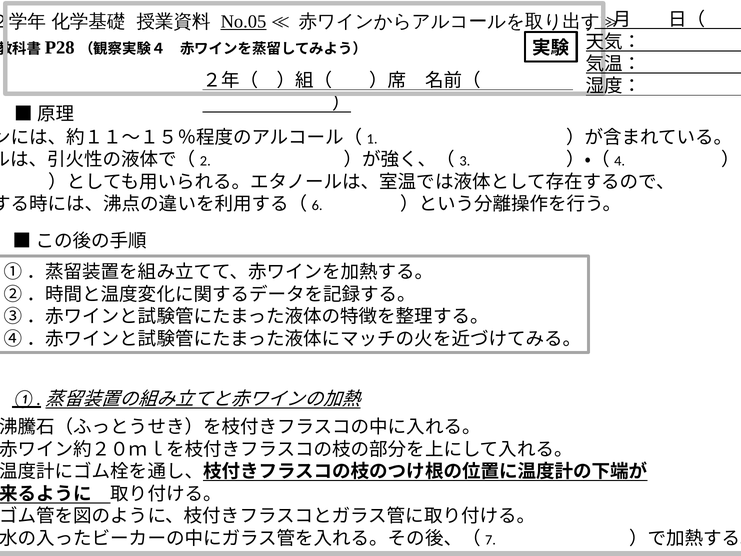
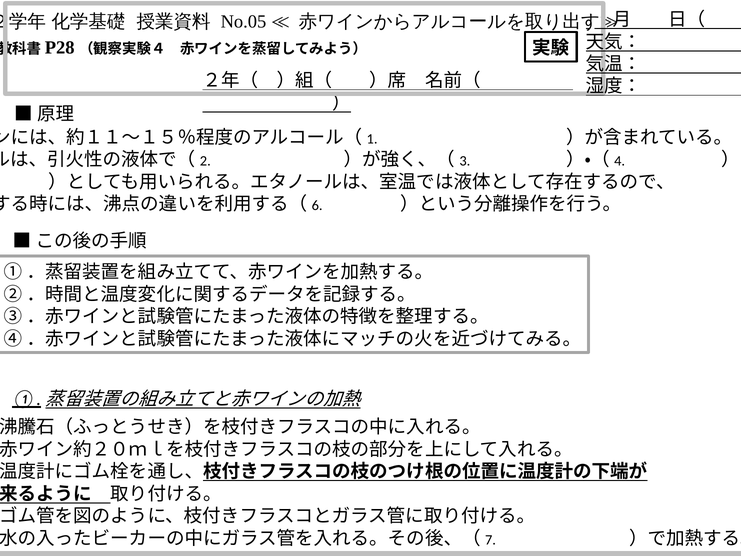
No.05 underline: present -> none
